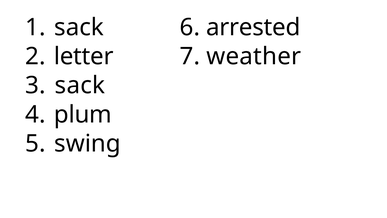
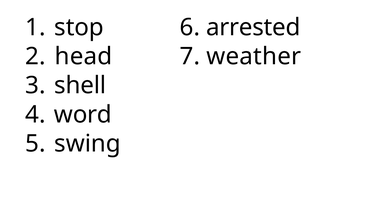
sack at (79, 27): sack -> stop
letter: letter -> head
sack at (80, 85): sack -> shell
plum: plum -> word
